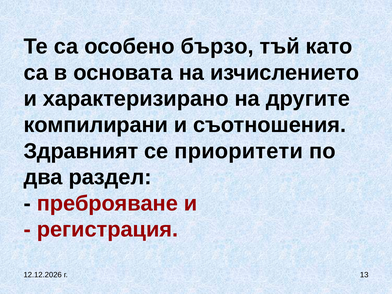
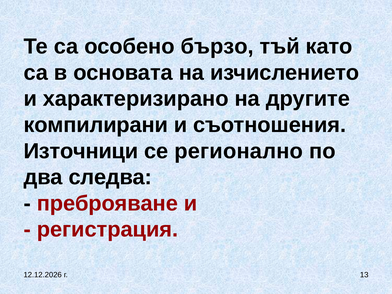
Здравният: Здравният -> Източници
приоритети: приоритети -> регионално
раздел: раздел -> следва
